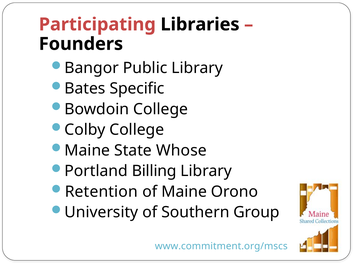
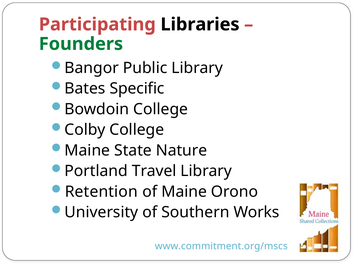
Founders colour: black -> green
Whose: Whose -> Nature
Billing: Billing -> Travel
Group: Group -> Works
